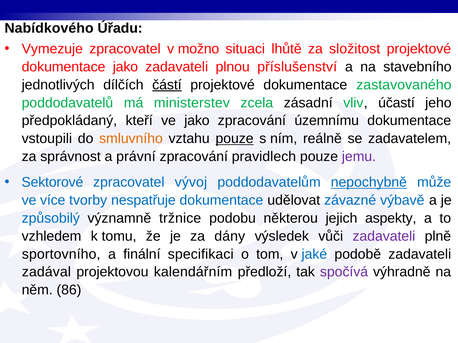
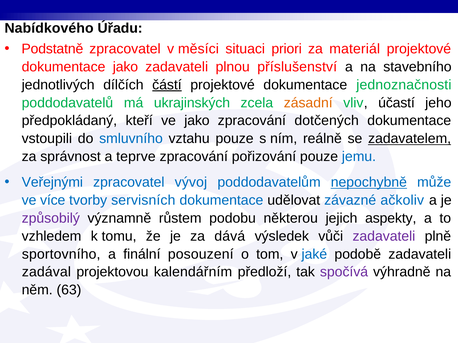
Vymezuje: Vymezuje -> Podstatně
možno: možno -> měsíci
lhůtě: lhůtě -> priori
složitost: složitost -> materiál
zastavovaného: zastavovaného -> jednoznačnosti
ministerstev: ministerstev -> ukrajinských
zásadní colour: black -> orange
územnímu: územnímu -> dotčených
smluvního colour: orange -> blue
pouze at (235, 139) underline: present -> none
zadavatelem underline: none -> present
právní: právní -> teprve
pravidlech: pravidlech -> pořizování
jemu colour: purple -> blue
Sektorové: Sektorové -> Veřejnými
nespatřuje: nespatřuje -> servisních
výbavě: výbavě -> ačkoliv
způsobilý colour: blue -> purple
tržnice: tržnice -> růstem
dány: dány -> dává
specifikaci: specifikaci -> posouzení
86: 86 -> 63
